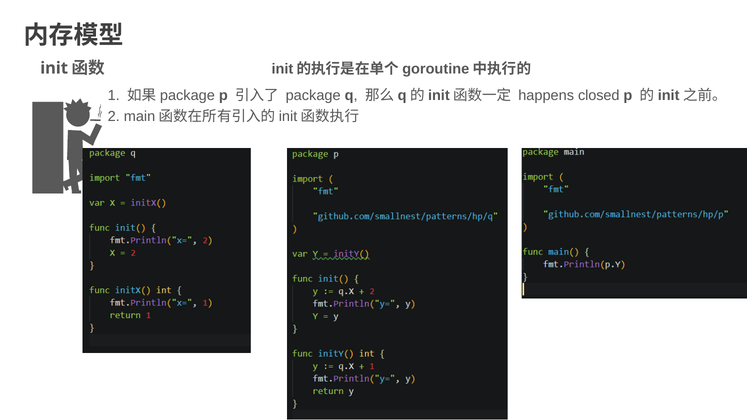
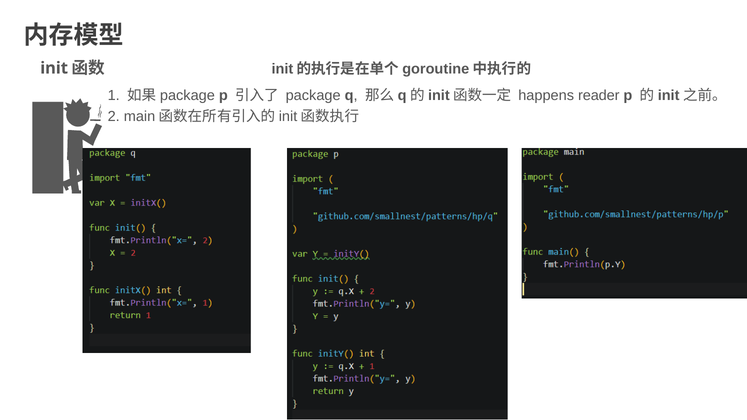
closed: closed -> reader
